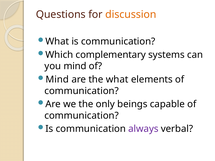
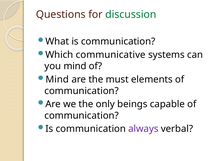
discussion colour: orange -> green
complementary: complementary -> communicative
the what: what -> must
